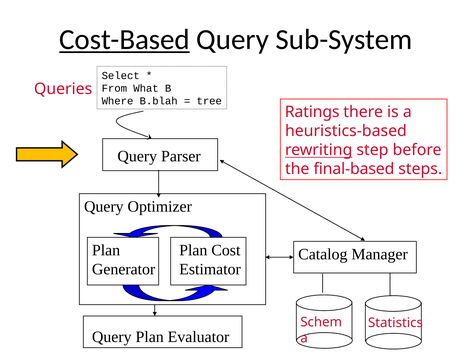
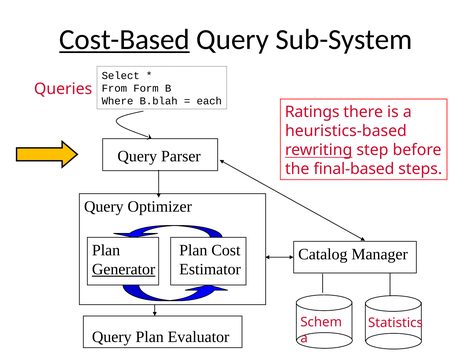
What: What -> Form
tree: tree -> each
Generator underline: none -> present
